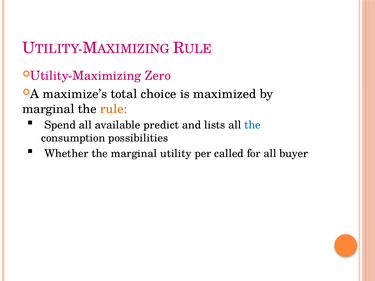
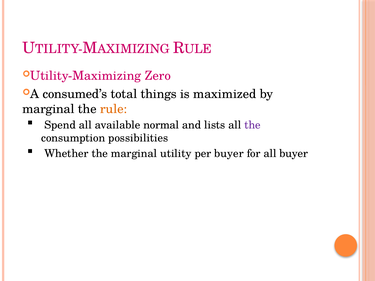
maximize’s: maximize’s -> consumed’s
choice: choice -> things
predict: predict -> normal
the at (252, 125) colour: blue -> purple
per called: called -> buyer
